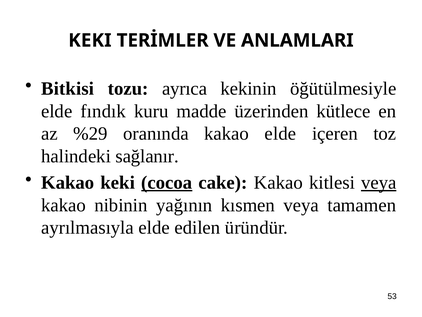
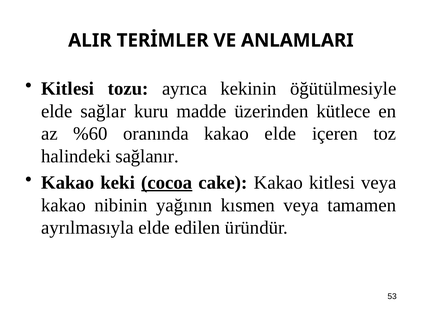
KEKI at (90, 40): KEKI -> ALIR
Bitkisi at (68, 89): Bitkisi -> Kitlesi
fındık: fındık -> sağlar
%29: %29 -> %60
veya at (379, 182) underline: present -> none
